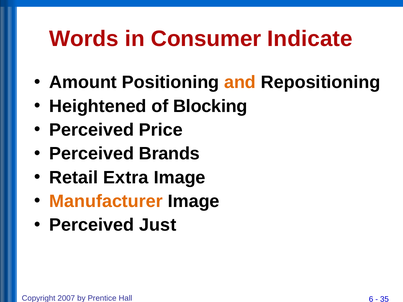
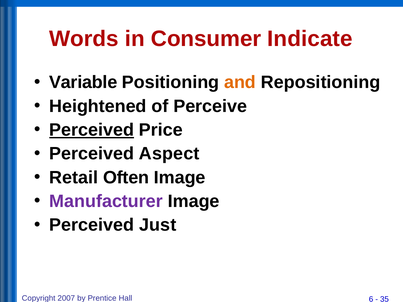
Amount: Amount -> Variable
Blocking: Blocking -> Perceive
Perceived at (92, 130) underline: none -> present
Brands: Brands -> Aspect
Extra: Extra -> Often
Manufacturer colour: orange -> purple
